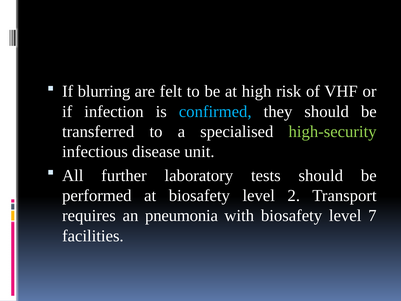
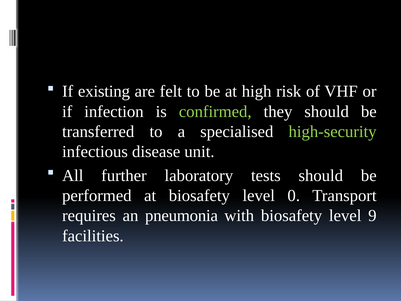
blurring: blurring -> existing
confirmed colour: light blue -> light green
2: 2 -> 0
7: 7 -> 9
